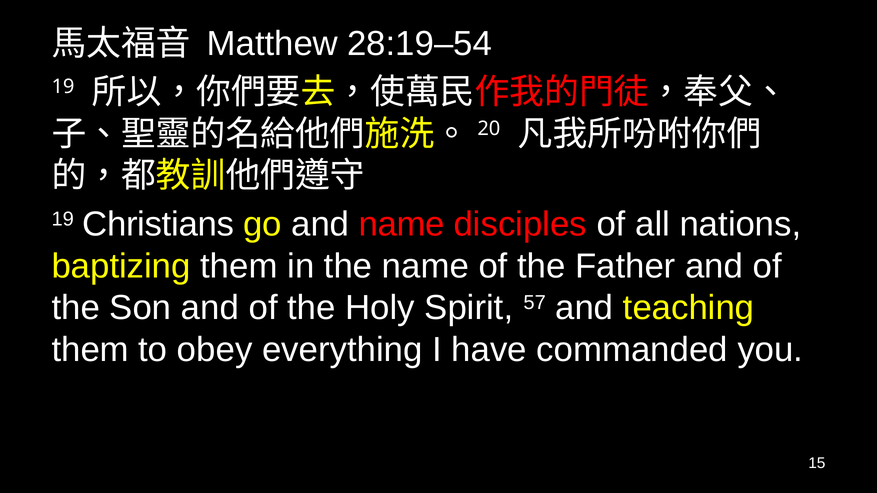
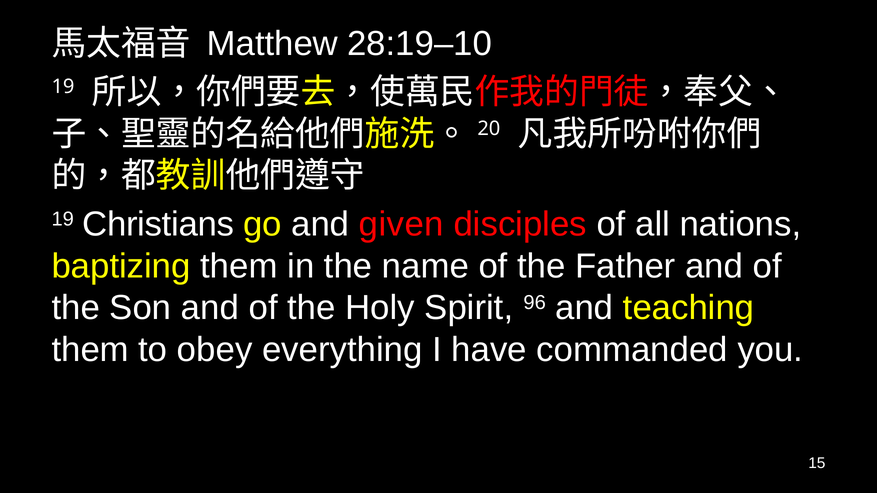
28:19–54: 28:19–54 -> 28:19–10
and name: name -> given
57: 57 -> 96
